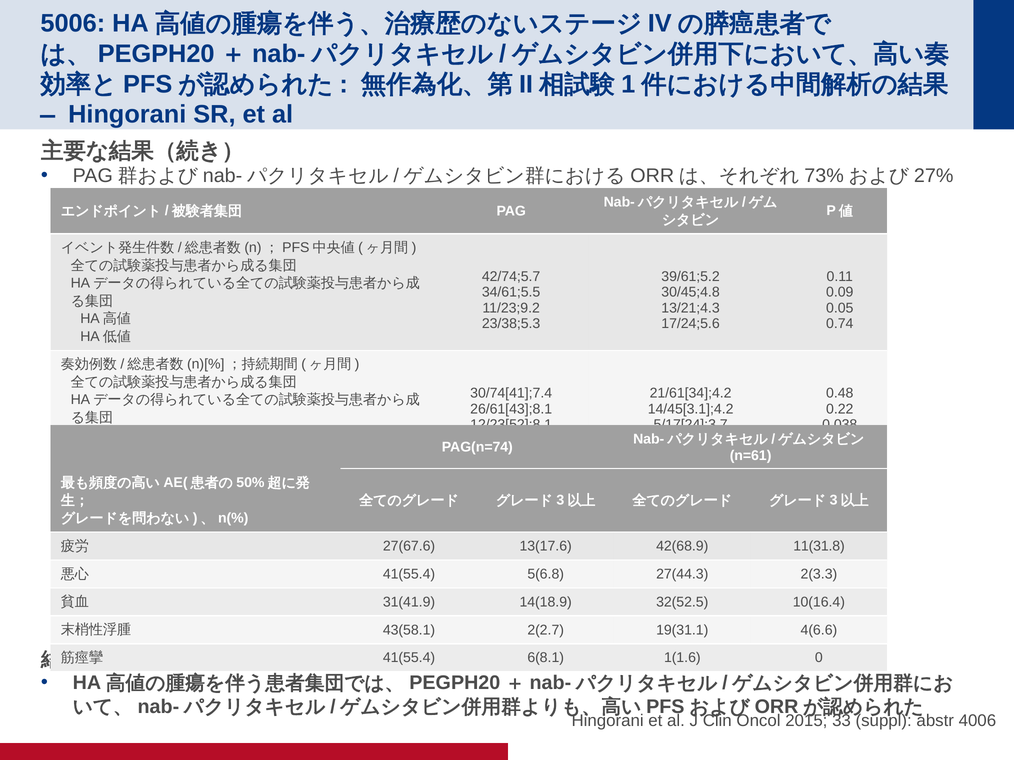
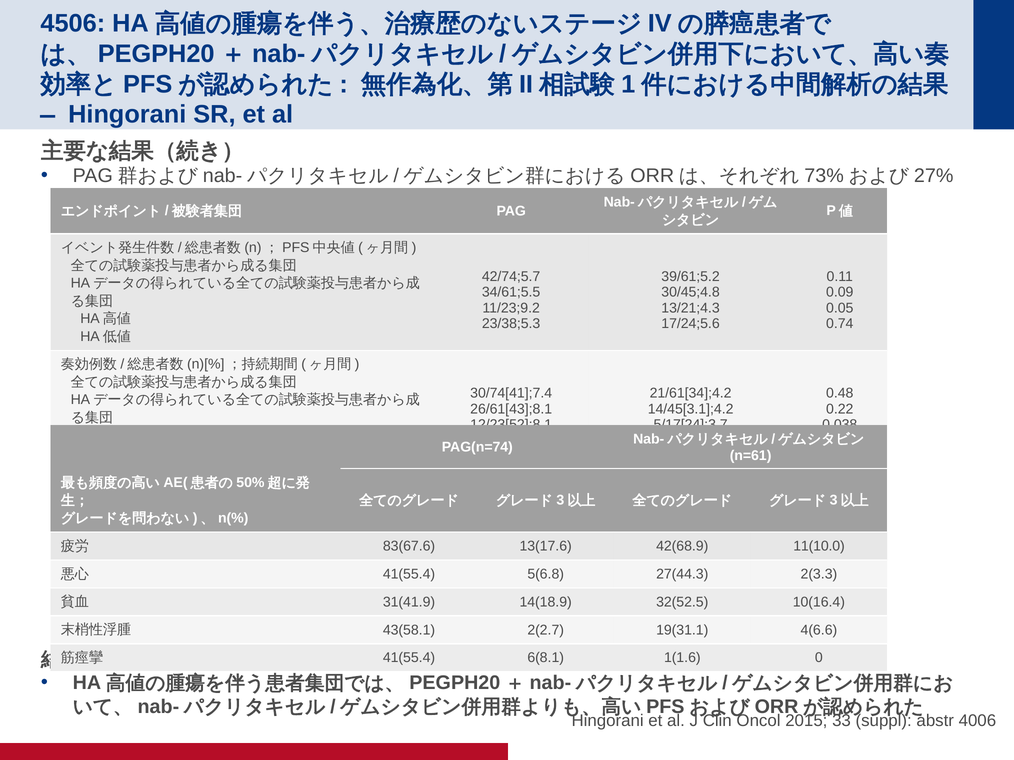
5006: 5006 -> 4506
27(67.6: 27(67.6 -> 83(67.6
11(31.8: 11(31.8 -> 11(10.0
